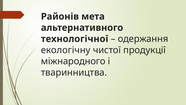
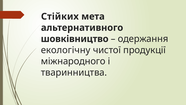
Районів: Районів -> Стійких
технологічної: технологічної -> шовківництво
